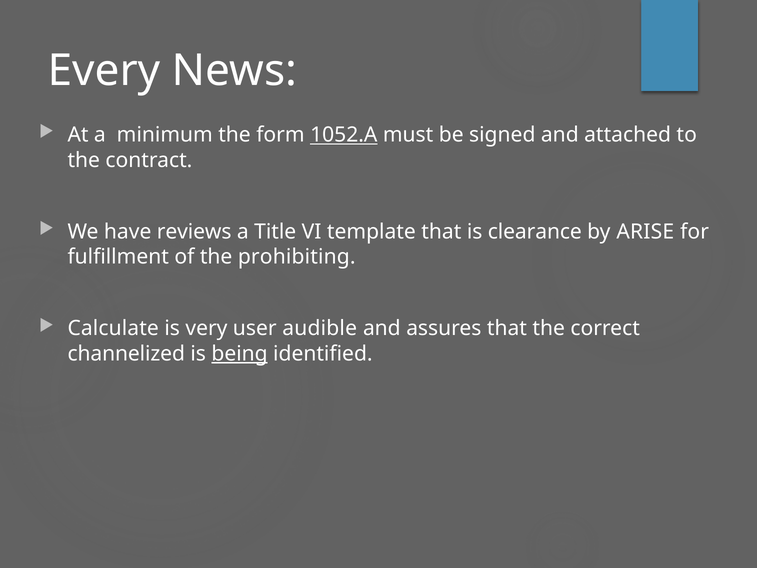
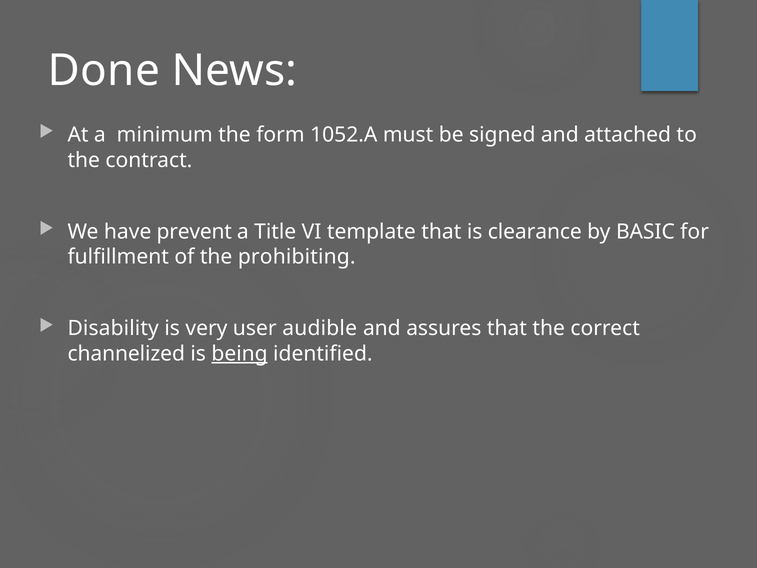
Every: Every -> Done
1052.A underline: present -> none
reviews: reviews -> prevent
ARISE: ARISE -> BASIC
Calculate: Calculate -> Disability
